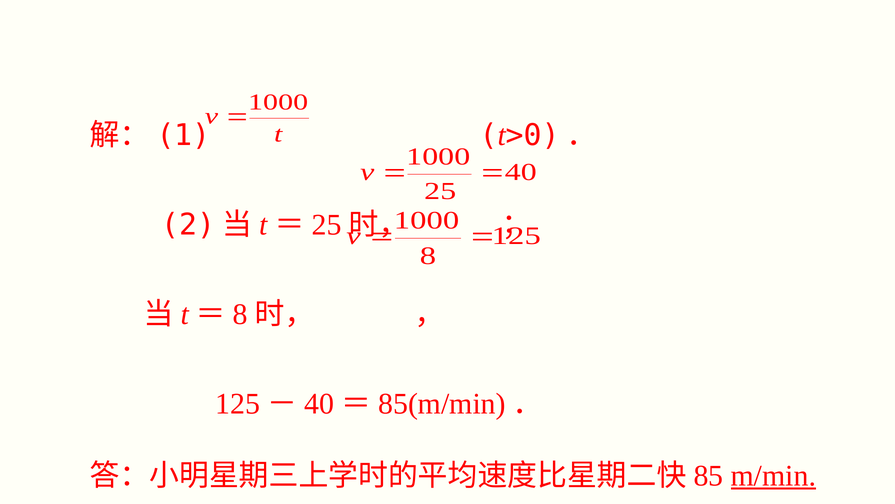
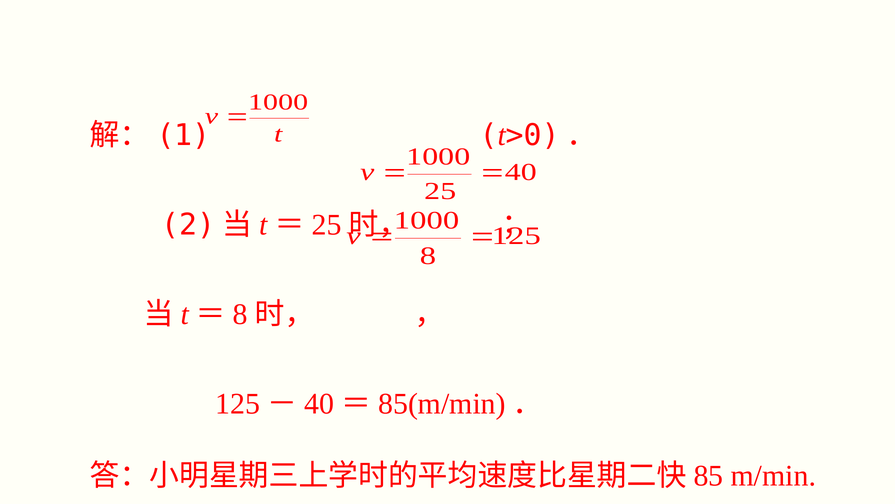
m/min underline: present -> none
